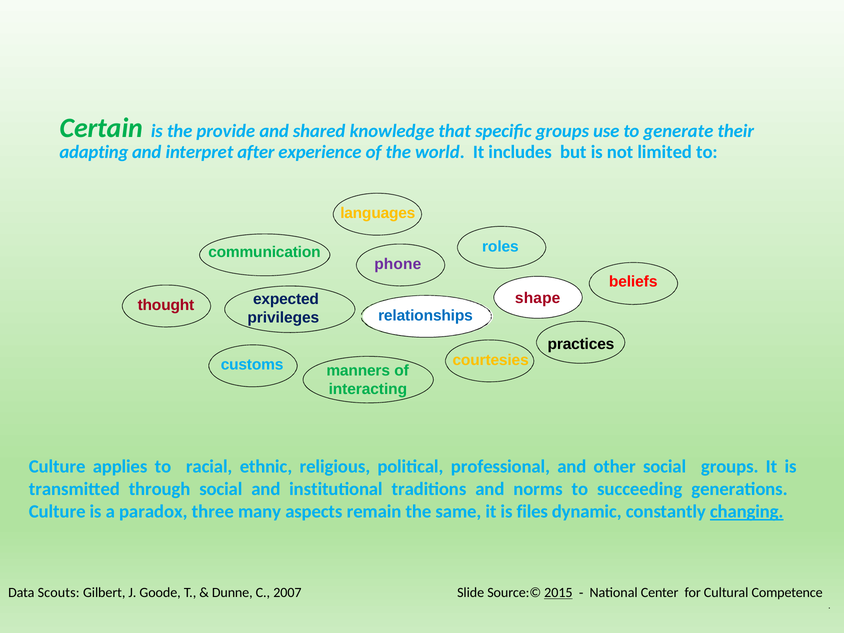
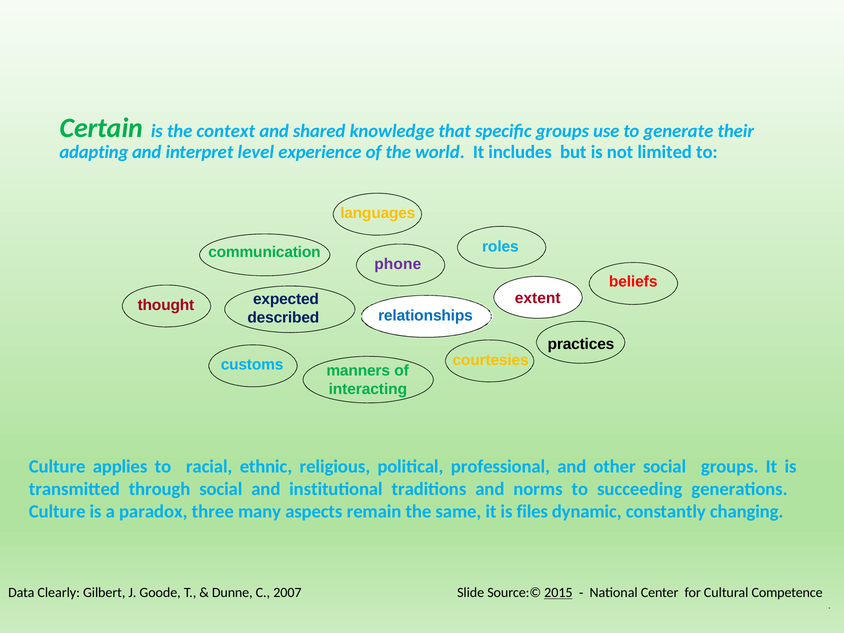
provide: provide -> context
after: after -> level
shape: shape -> extent
privileges: privileges -> described
changing underline: present -> none
Scouts: Scouts -> Clearly
